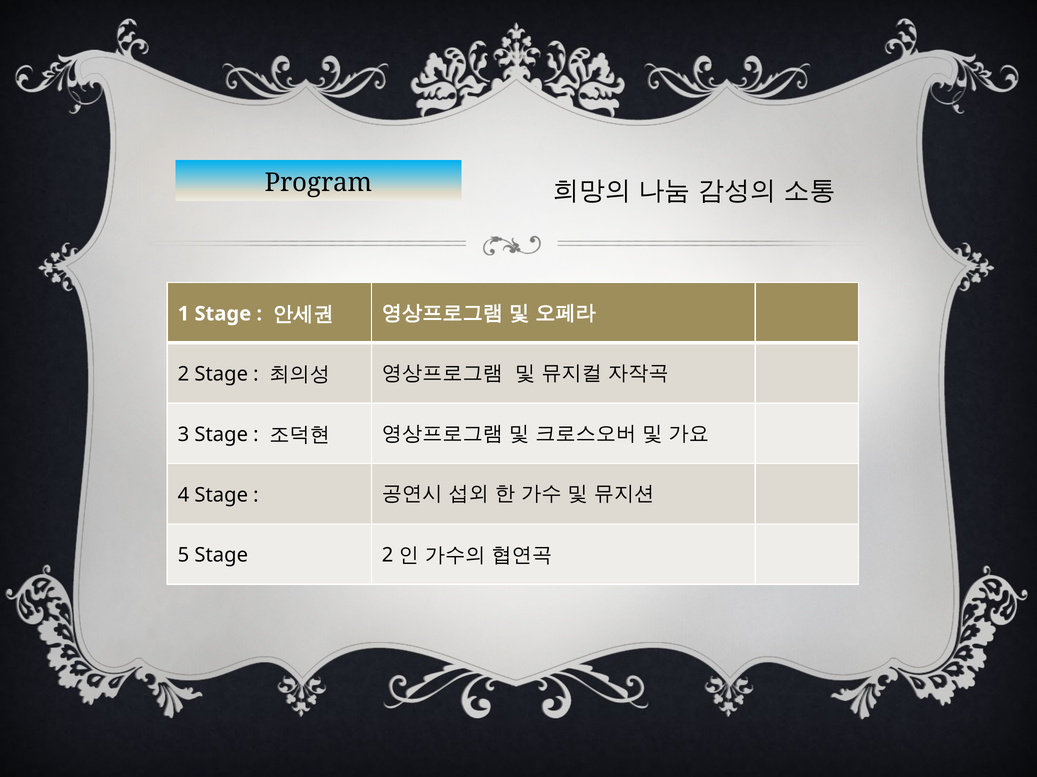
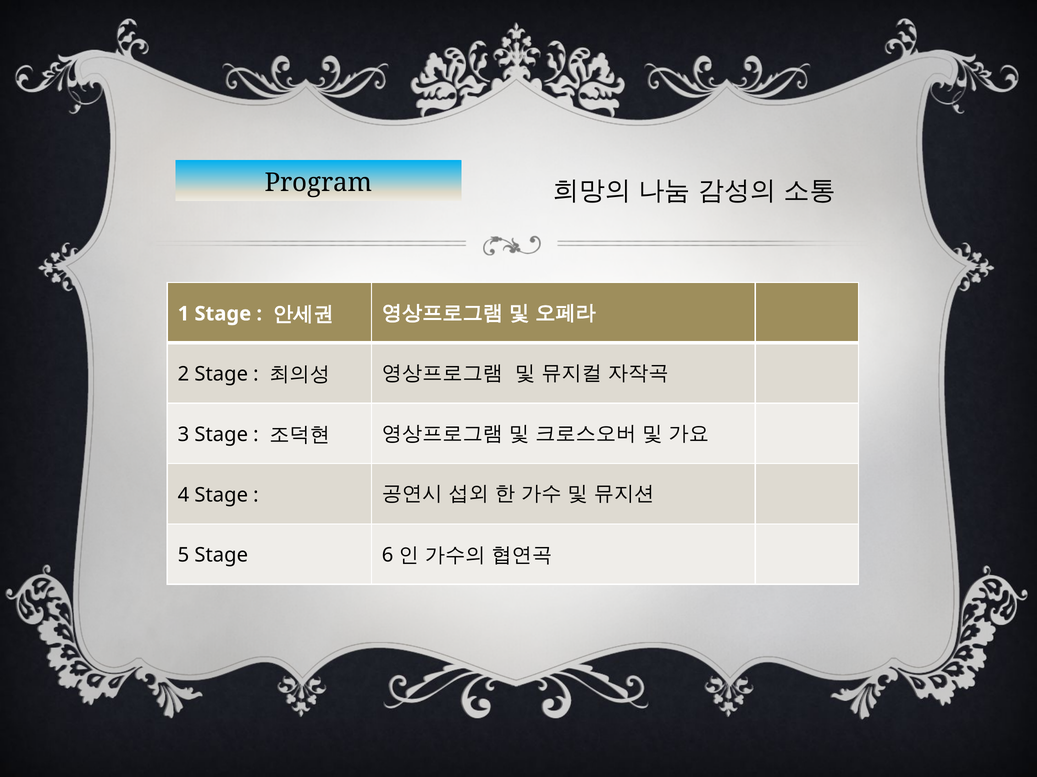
Stage 2: 2 -> 6
